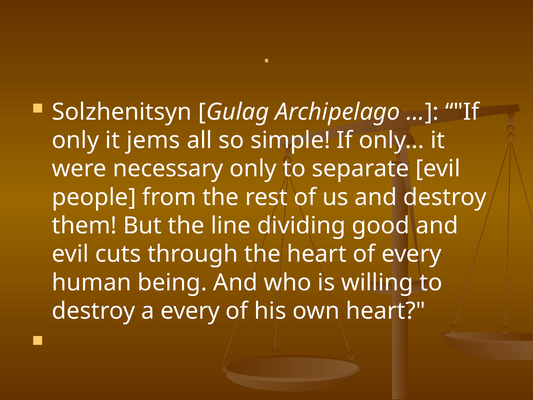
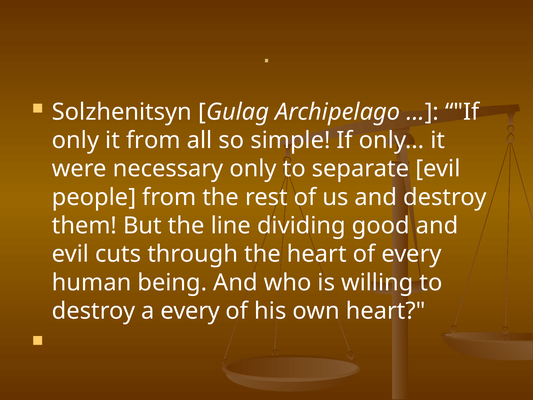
it jems: jems -> from
